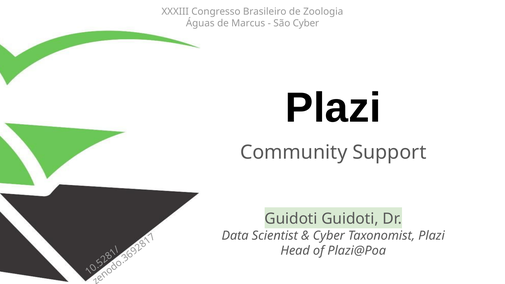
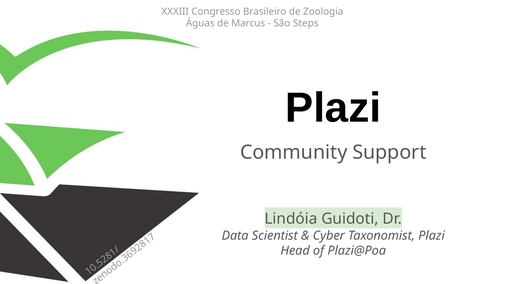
São Cyber: Cyber -> Steps
Guidoti at (291, 219): Guidoti -> Lindóia
